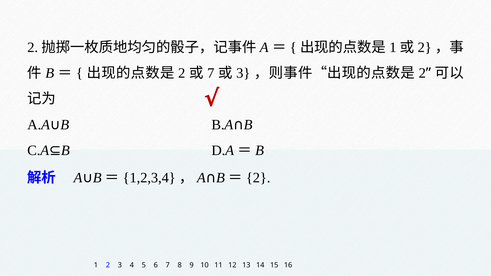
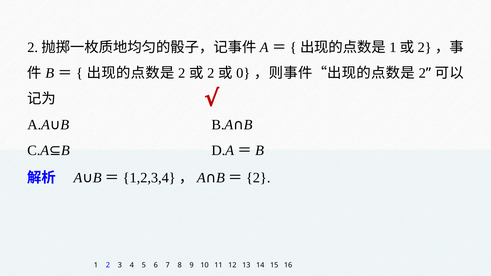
7 at (211, 73): 7 -> 2
3 at (243, 73): 3 -> 0
